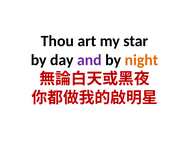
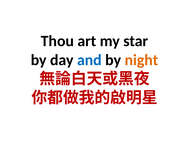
and colour: purple -> blue
